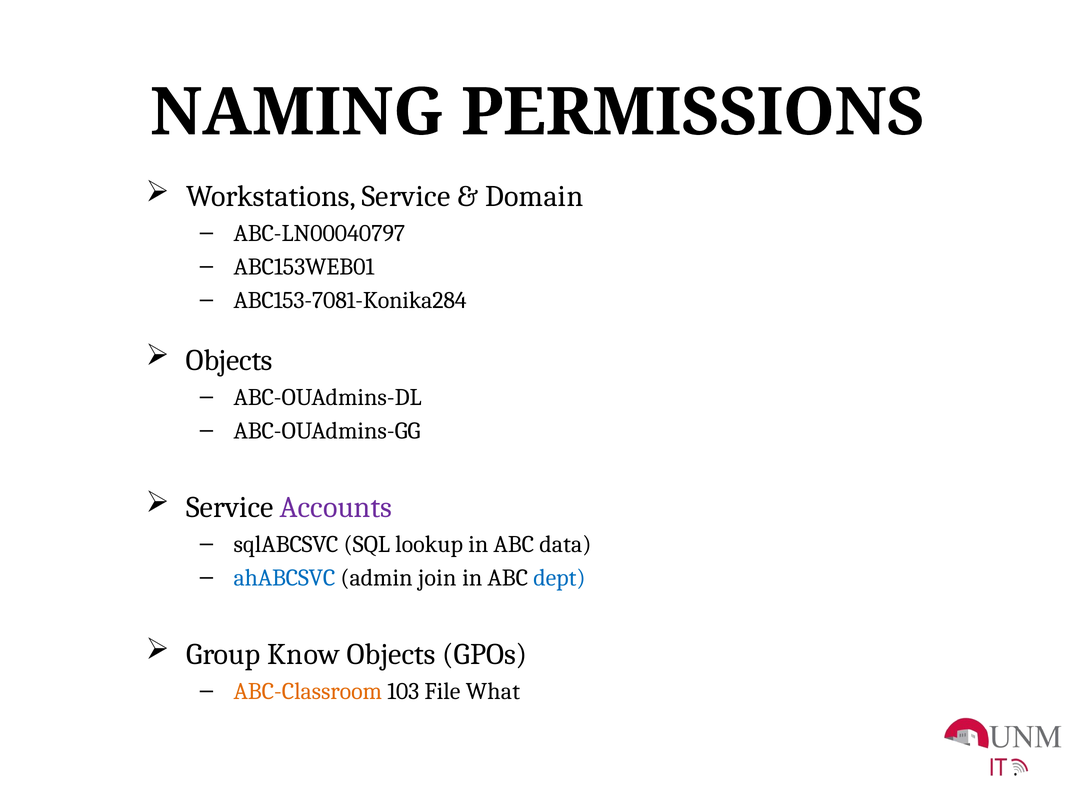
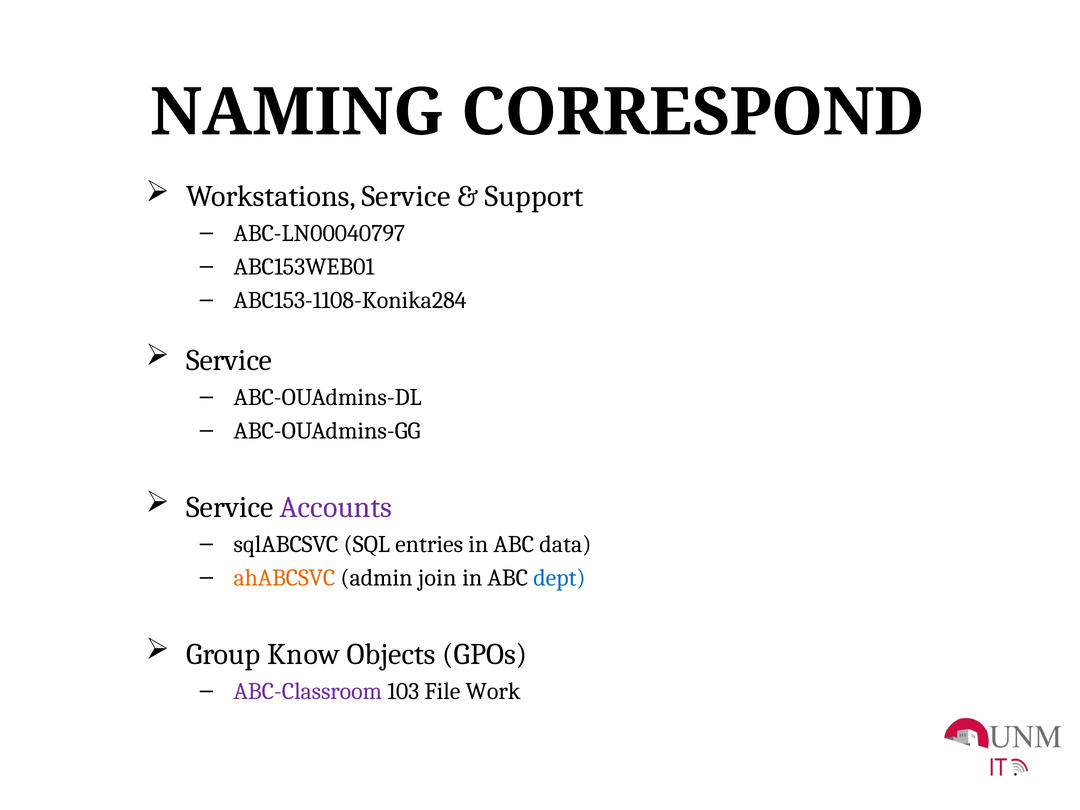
PERMISSIONS: PERMISSIONS -> CORRESPOND
Domain: Domain -> Support
ABC153-7081-Konika284: ABC153-7081-Konika284 -> ABC153-1108-Konika284
Objects at (229, 360): Objects -> Service
lookup: lookup -> entries
ahABCSVC colour: blue -> orange
ABC-Classroom colour: orange -> purple
What: What -> Work
